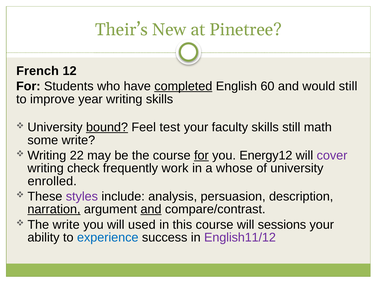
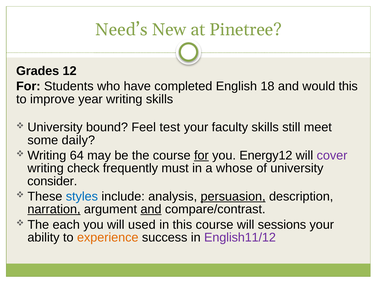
Their’s: Their’s -> Need’s
French: French -> Grades
completed underline: present -> none
60: 60 -> 18
would still: still -> this
bound underline: present -> none
math: math -> meet
some write: write -> daily
22: 22 -> 64
work: work -> must
enrolled: enrolled -> consider
styles colour: purple -> blue
persuasion underline: none -> present
The write: write -> each
experience colour: blue -> orange
